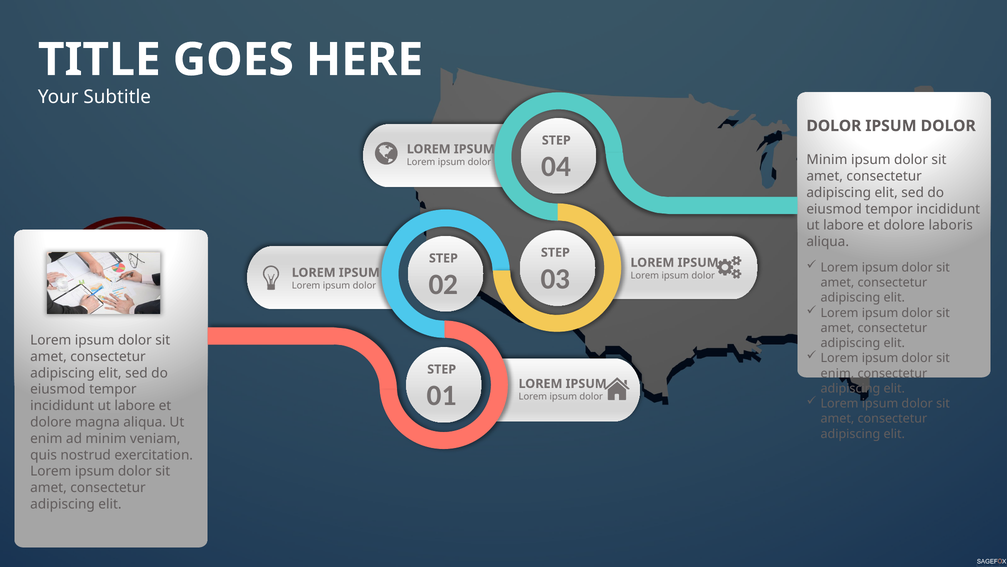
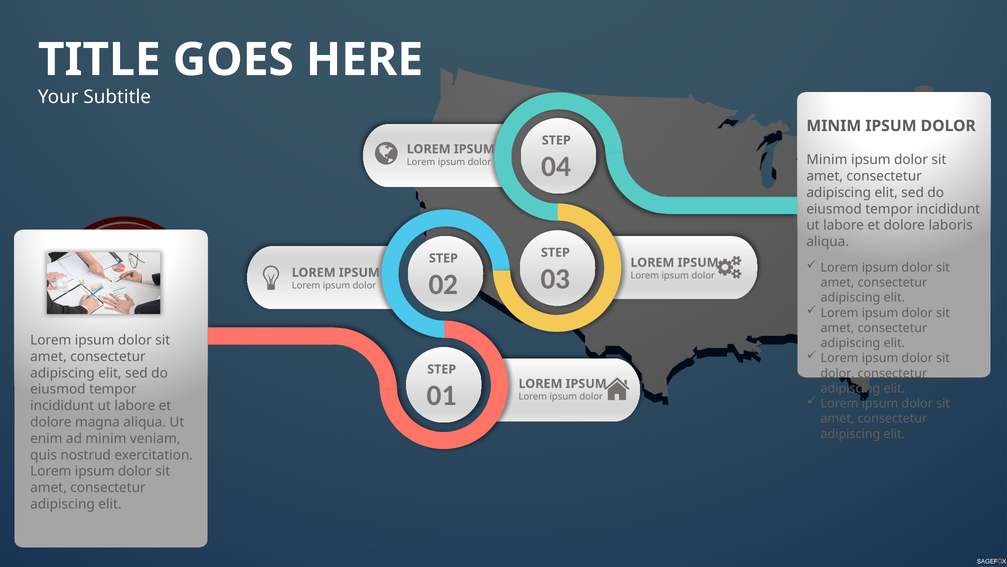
DOLOR at (834, 126): DOLOR -> MINIM
enim at (837, 373): enim -> dolor
